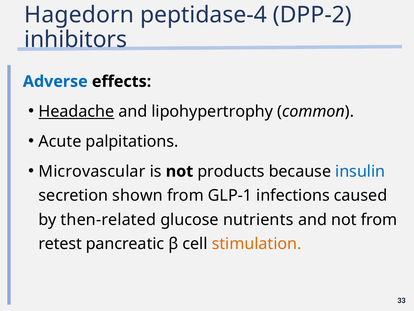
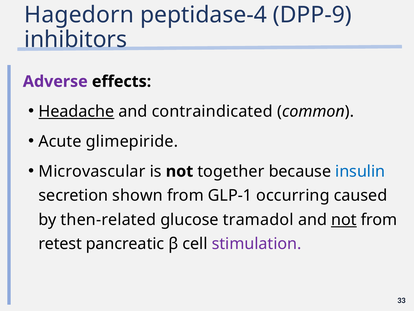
DPP-2: DPP-2 -> DPP-9
Adverse colour: blue -> purple
lipohypertrophy: lipohypertrophy -> contraindicated
palpitations: palpitations -> glimepiride
products: products -> together
infections: infections -> occurring
nutrients: nutrients -> tramadol
not at (344, 219) underline: none -> present
stimulation colour: orange -> purple
